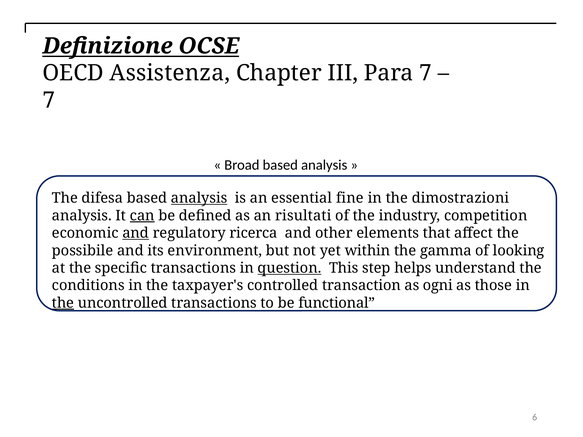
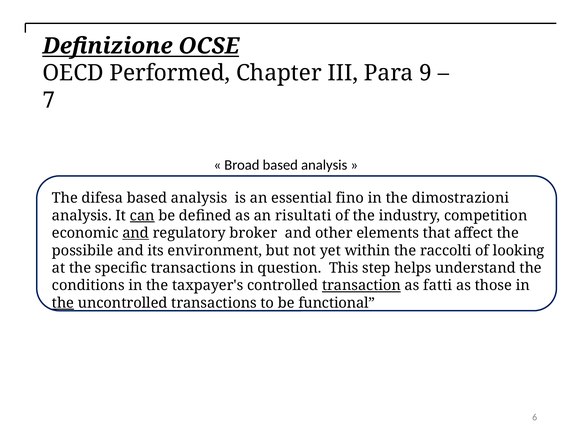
Assistenza: Assistenza -> Performed
Para 7: 7 -> 9
analysis at (199, 198) underline: present -> none
fine: fine -> fino
ricerca: ricerca -> broker
gamma: gamma -> raccolti
question underline: present -> none
transaction underline: none -> present
ogni: ogni -> fatti
